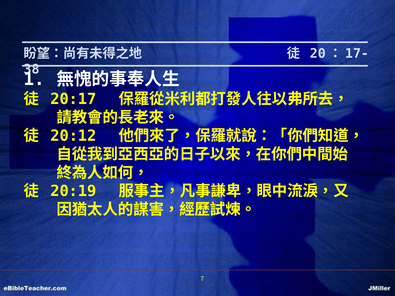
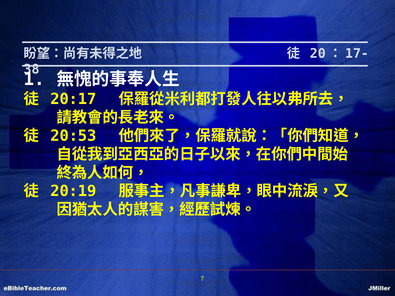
20:12: 20:12 -> 20:53
